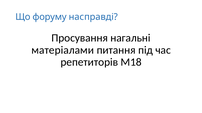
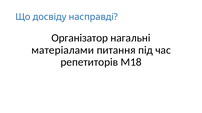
форуму: форуму -> досвіду
Просування: Просування -> Організатор
